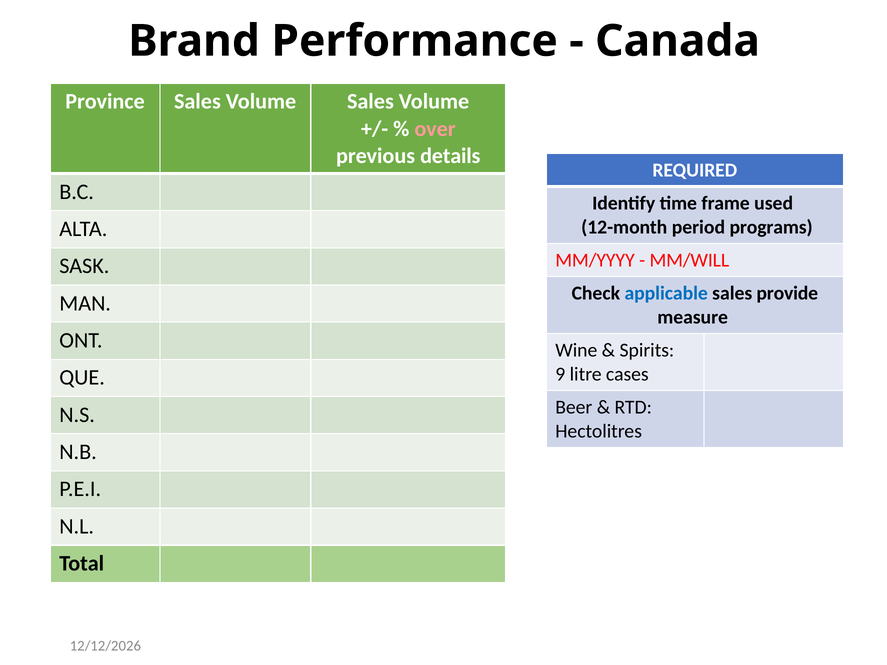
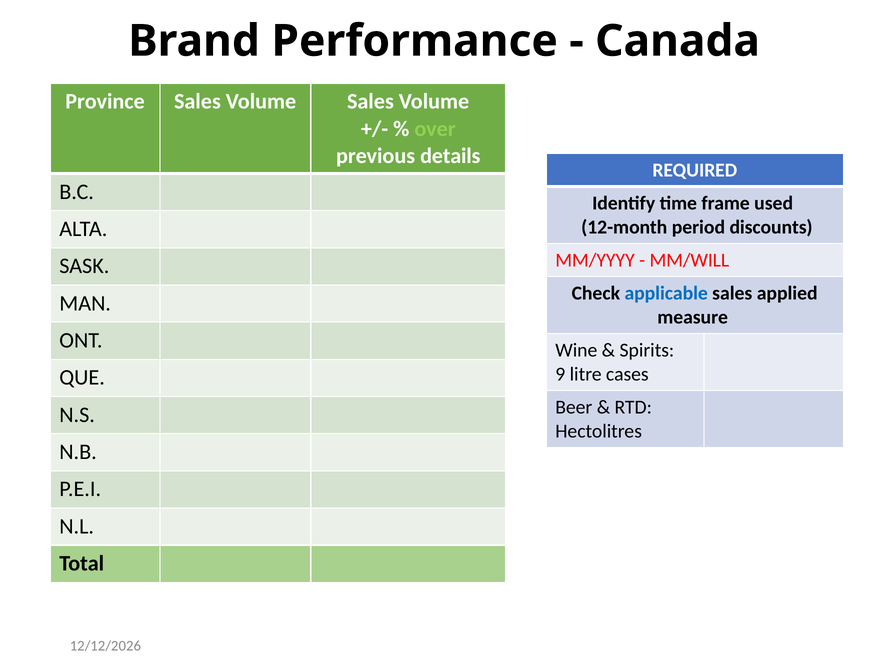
over colour: pink -> light green
programs: programs -> discounts
provide: provide -> applied
